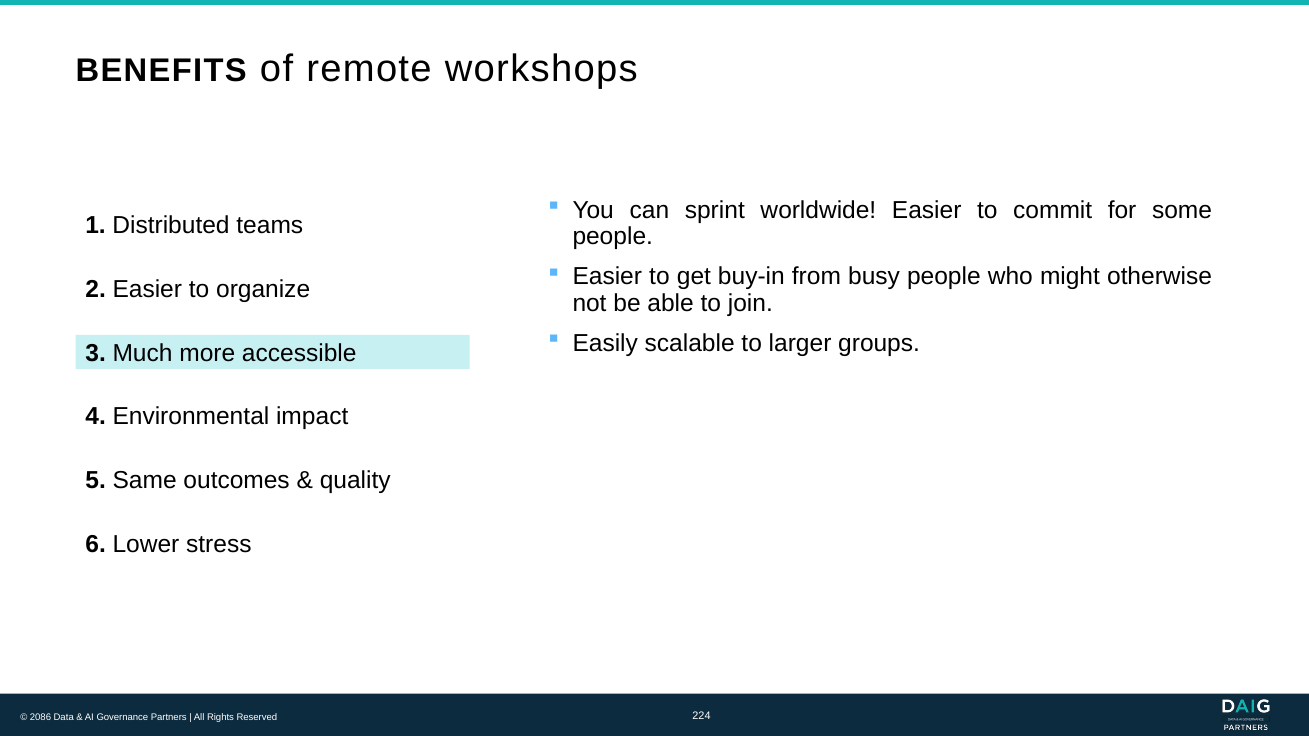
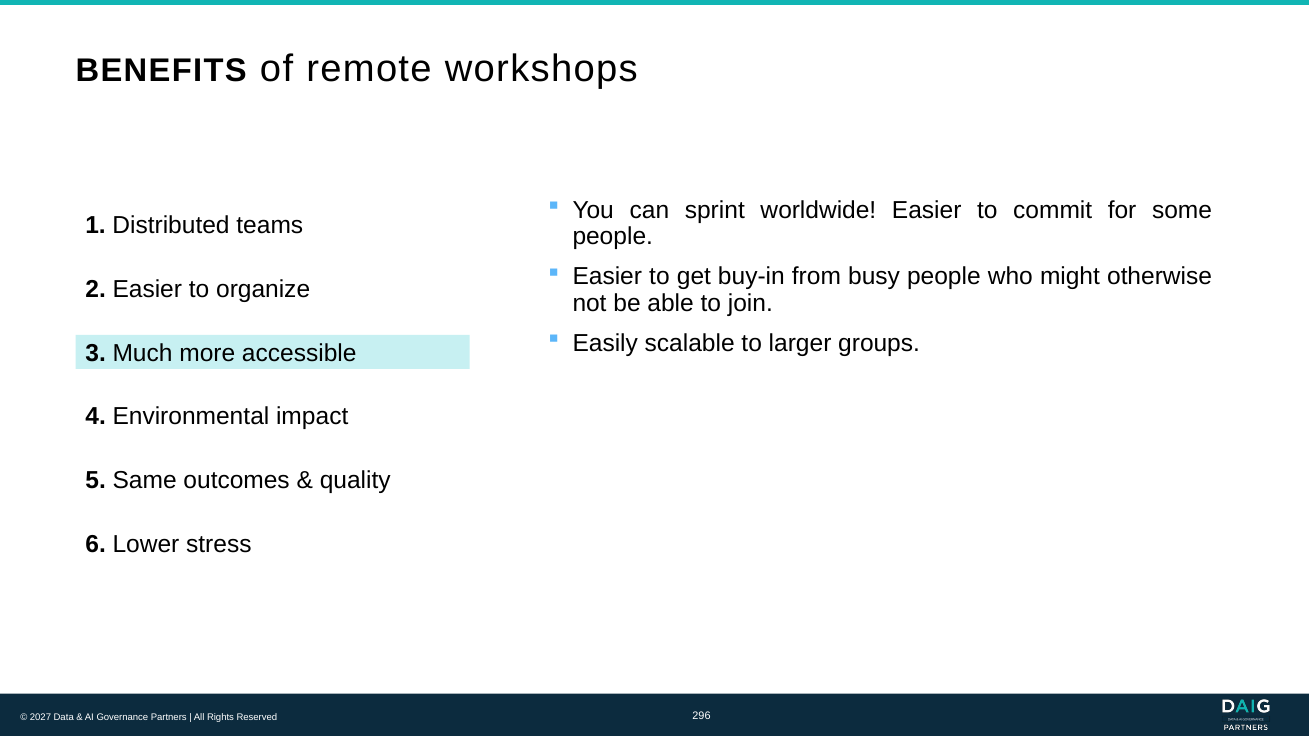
2086: 2086 -> 2027
224: 224 -> 296
